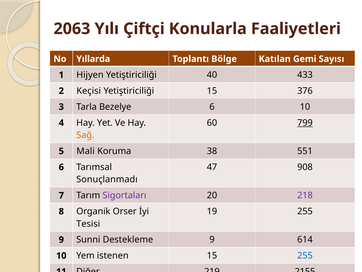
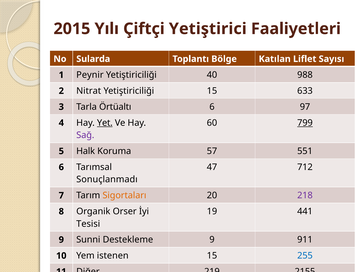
2063: 2063 -> 2015
Konularla: Konularla -> Yetiştirici
Yıllarda: Yıllarda -> Sularda
Gemi: Gemi -> Liflet
Hijyen: Hijyen -> Peynir
433: 433 -> 988
Keçisi: Keçisi -> Nitrat
376: 376 -> 633
Bezelye: Bezelye -> Örtüaltı
6 10: 10 -> 97
Yet underline: none -> present
Sağ colour: orange -> purple
Mali: Mali -> Halk
38: 38 -> 57
908: 908 -> 712
Sigortaları colour: purple -> orange
19 255: 255 -> 441
614: 614 -> 911
